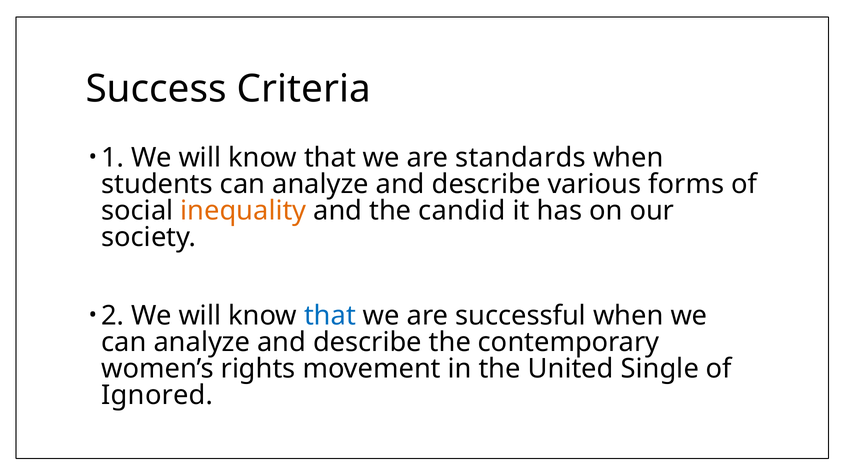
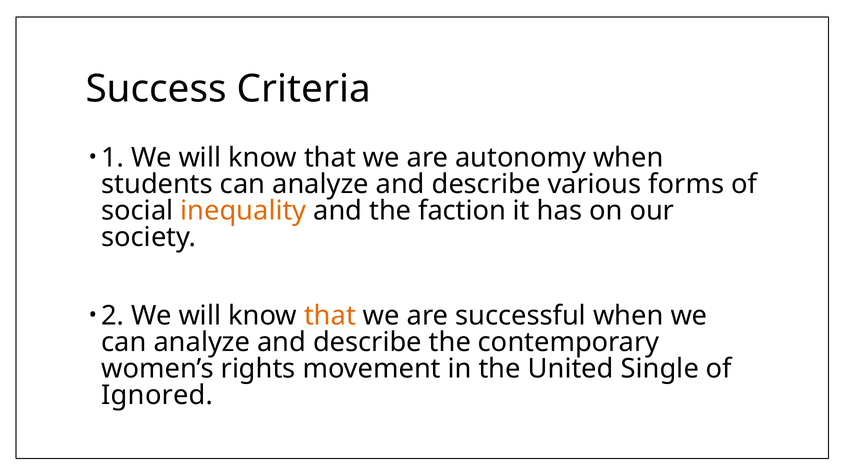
standards: standards -> autonomy
candid: candid -> faction
that at (330, 316) colour: blue -> orange
